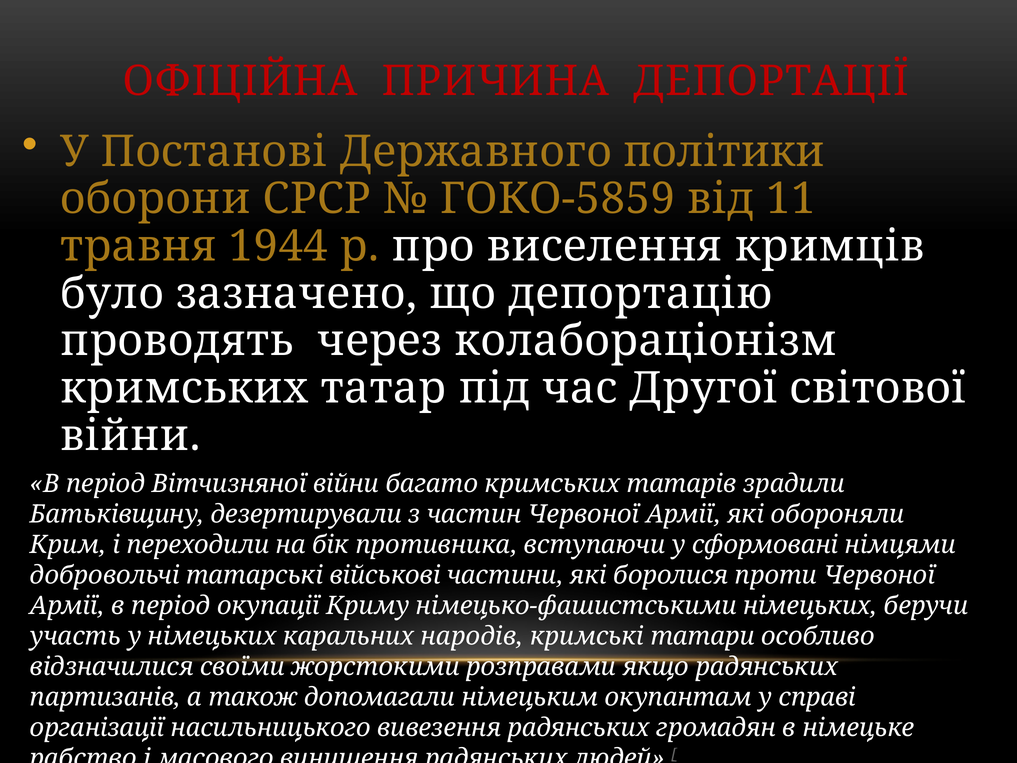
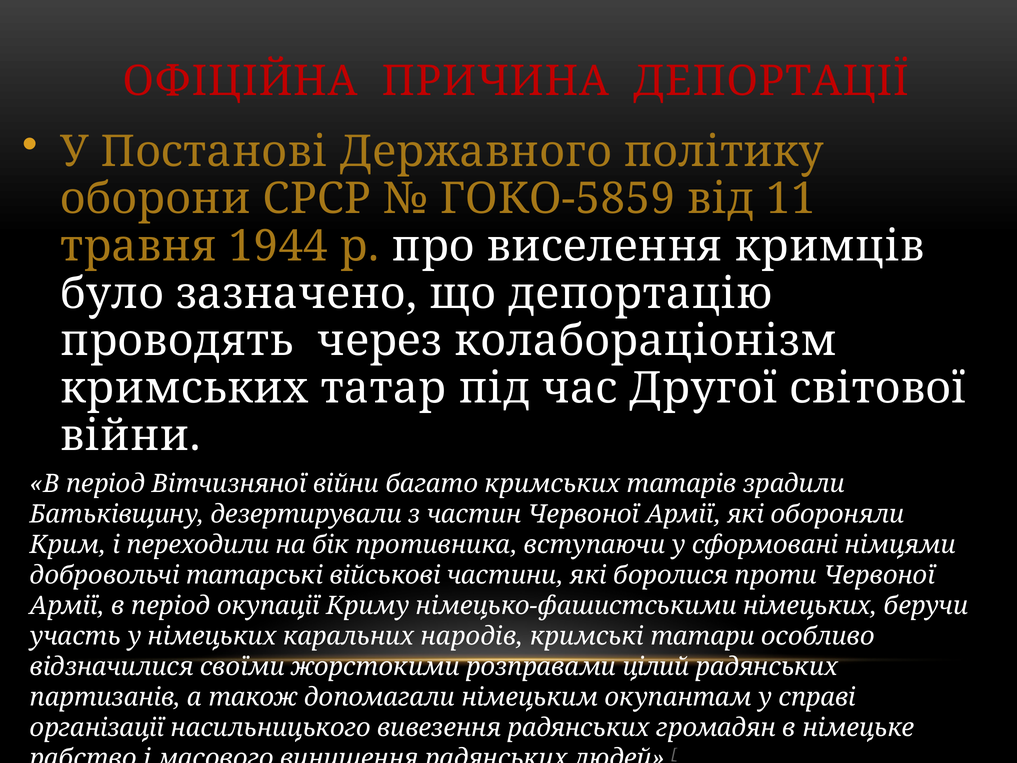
політики: політики -> політику
якщо: якщо -> цілий
